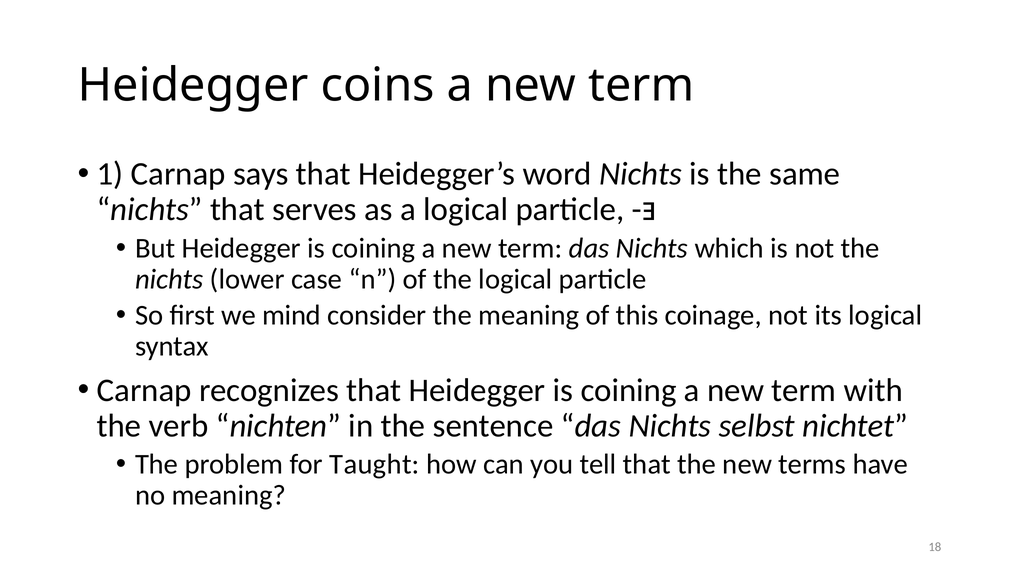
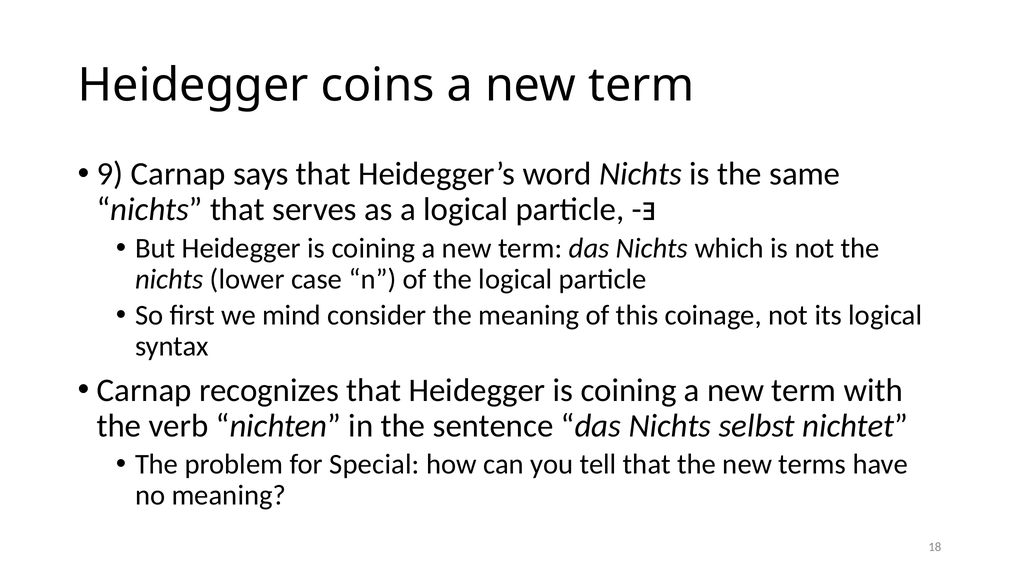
1: 1 -> 9
Taught: Taught -> Special
